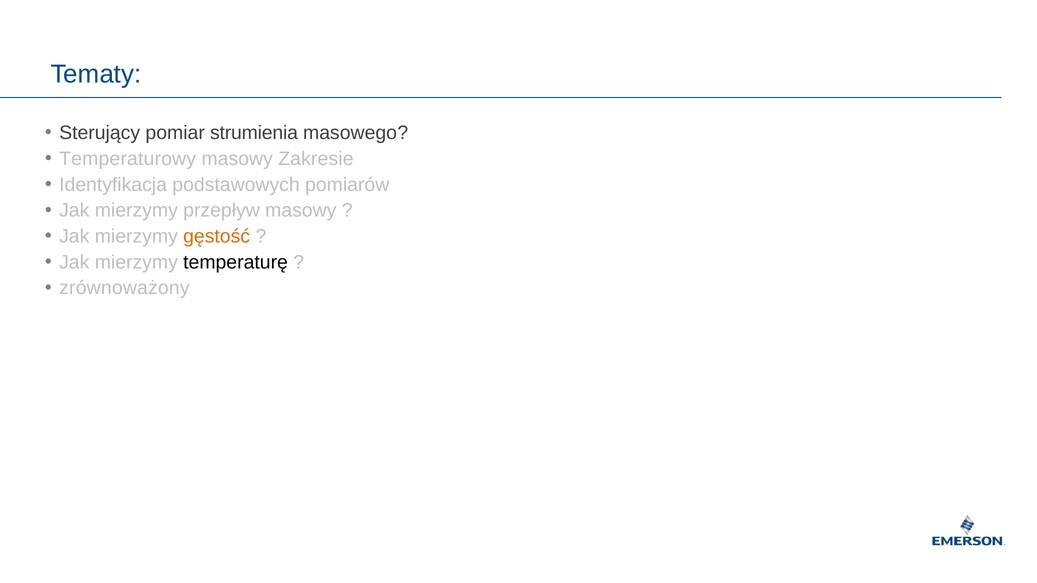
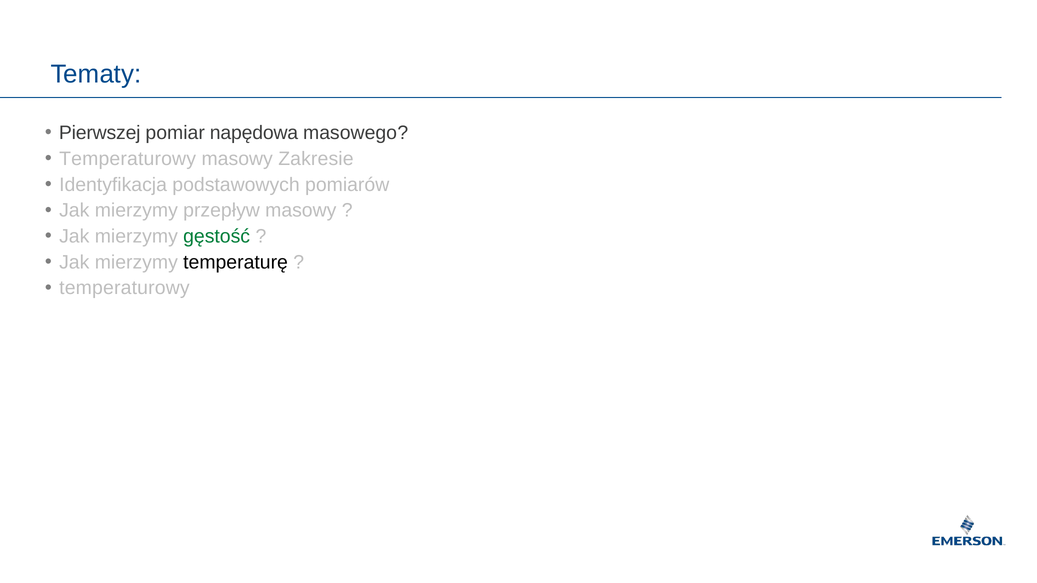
Sterujący: Sterujący -> Pierwszej
strumienia: strumienia -> napędowa
gęstość colour: orange -> green
zrównoważony at (124, 288): zrównoważony -> temperaturowy
